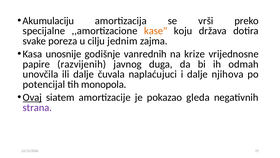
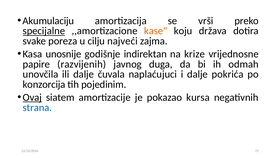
specijalne underline: none -> present
jednim: jednim -> najveći
vanrednih: vanrednih -> indirektan
njihova: njihova -> pokrića
potencijal: potencijal -> konzorcija
monopola: monopola -> pojedinim
gleda: gleda -> kursa
strana colour: purple -> blue
